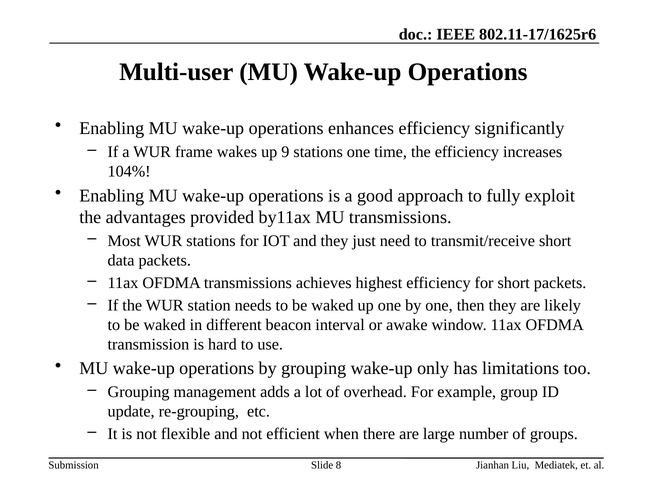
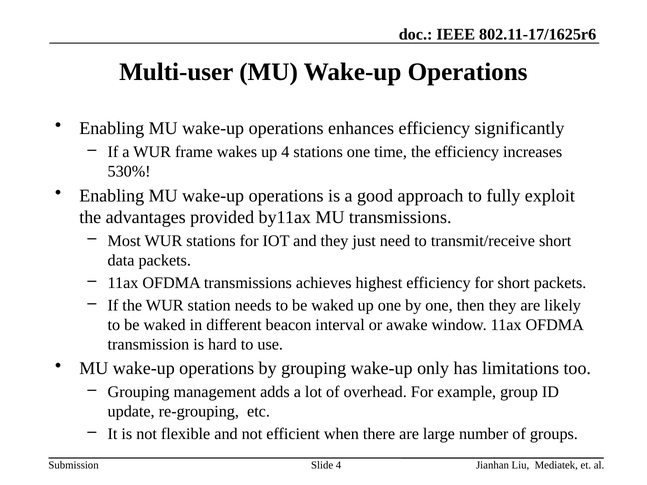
up 9: 9 -> 4
104%: 104% -> 530%
Slide 8: 8 -> 4
